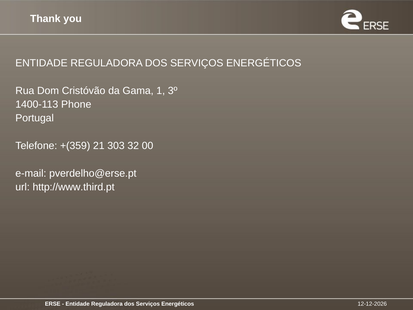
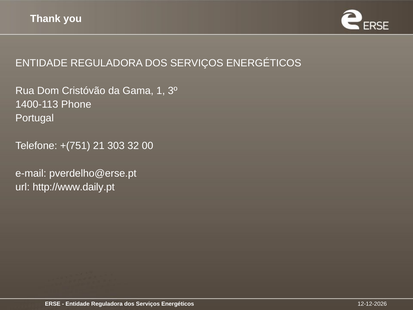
+(359: +(359 -> +(751
http://www.third.pt: http://www.third.pt -> http://www.daily.pt
